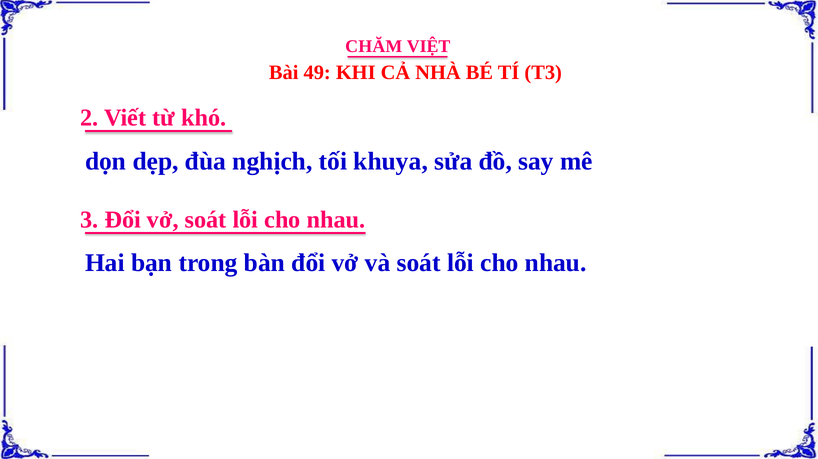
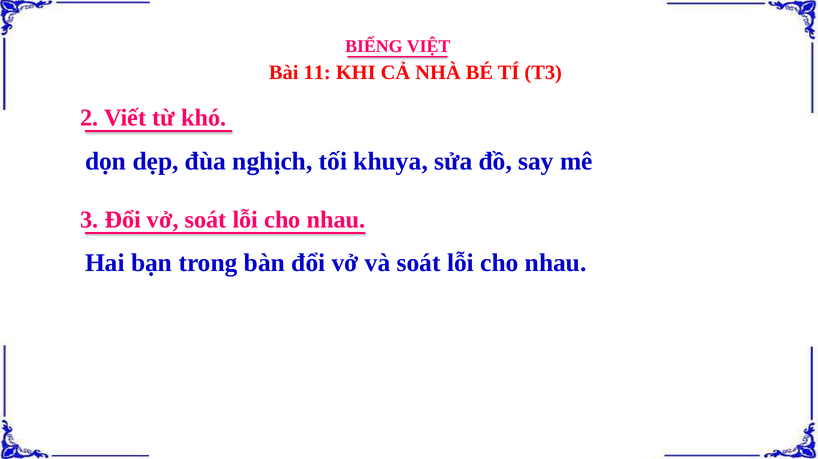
CHĂM: CHĂM -> BIẾNG
49: 49 -> 11
